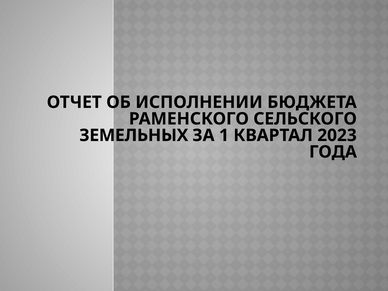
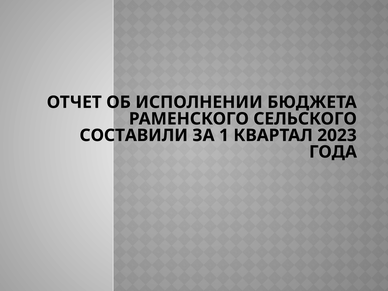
ЗЕМЕЛЬНЫХ: ЗЕМЕЛЬНЫХ -> СОСТАВИЛИ
